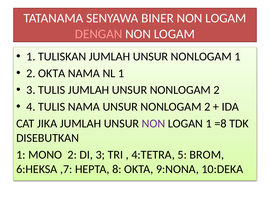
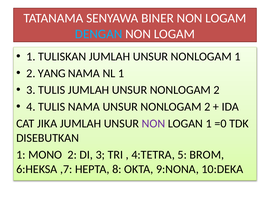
DENGAN colour: pink -> light blue
2 OKTA: OKTA -> YANG
=8: =8 -> =0
